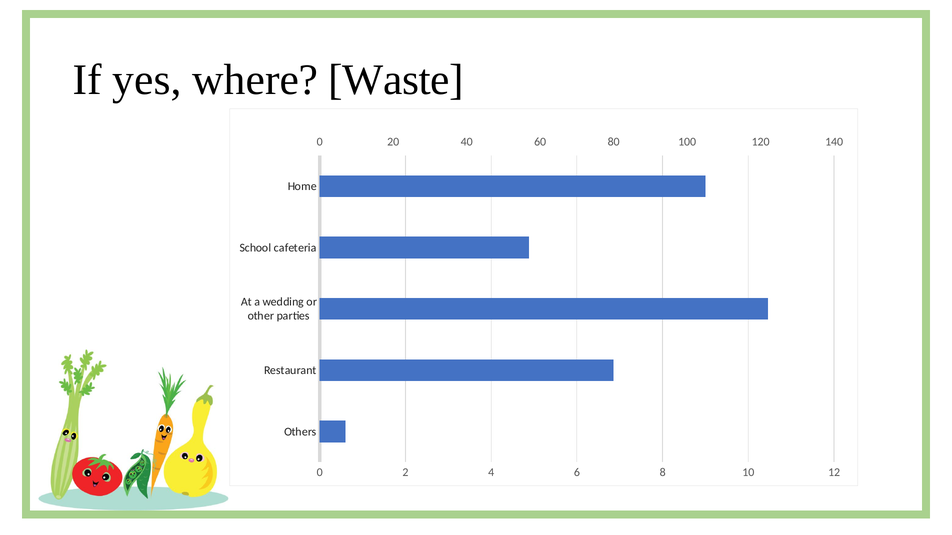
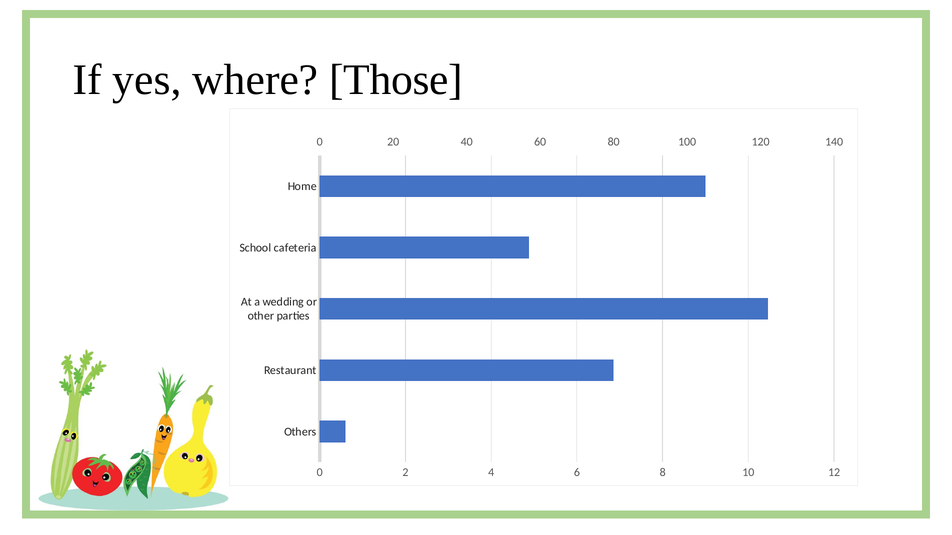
Waste: Waste -> Those
